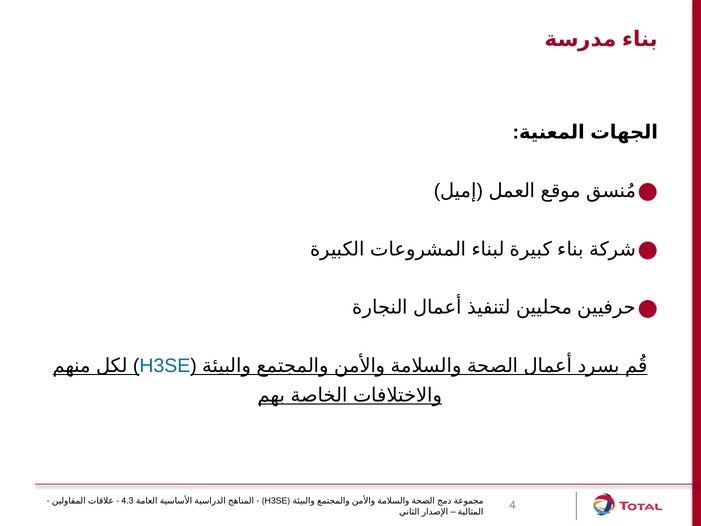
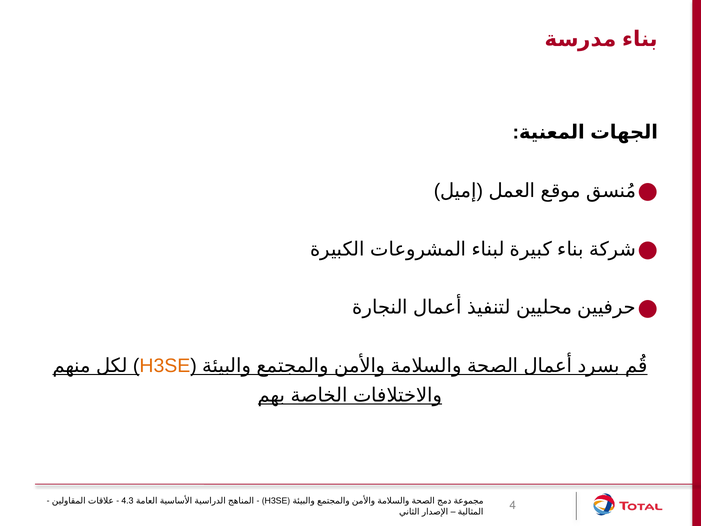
H3SE at (165, 366) colour: blue -> orange
